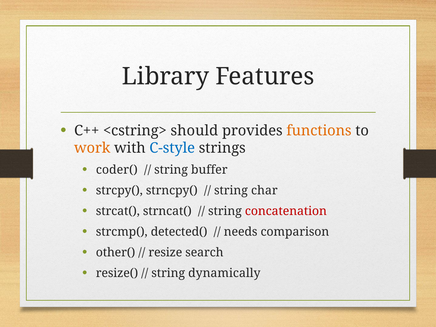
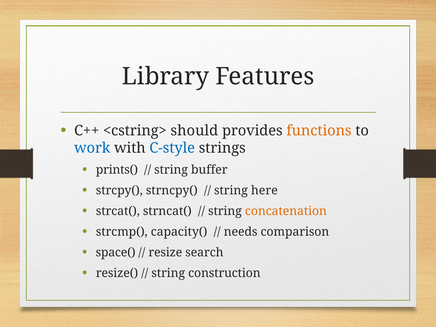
work colour: orange -> blue
coder(: coder( -> prints(
char: char -> here
concatenation colour: red -> orange
detected(: detected( -> capacity(
other(: other( -> space(
dynamically: dynamically -> construction
